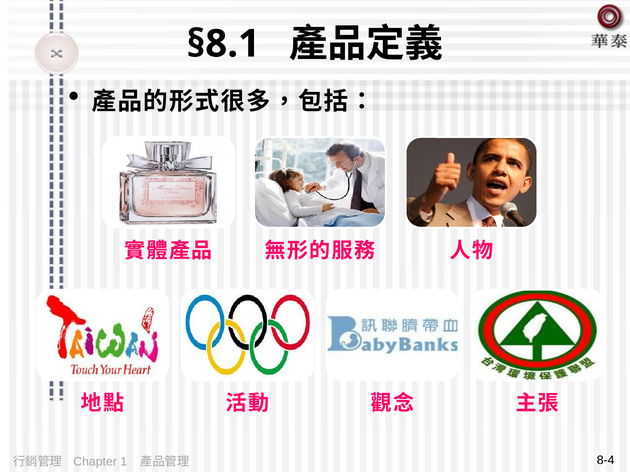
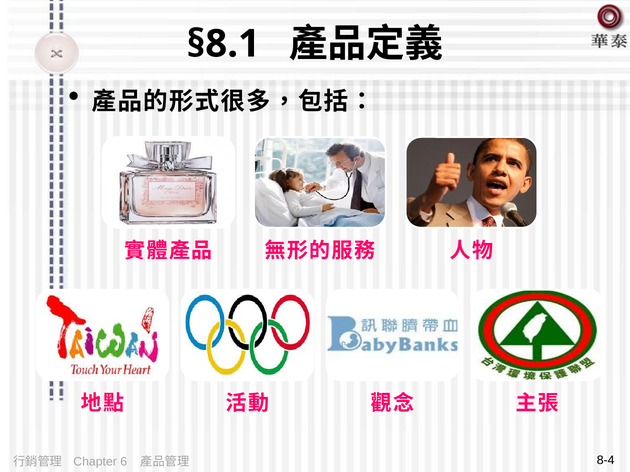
1: 1 -> 6
